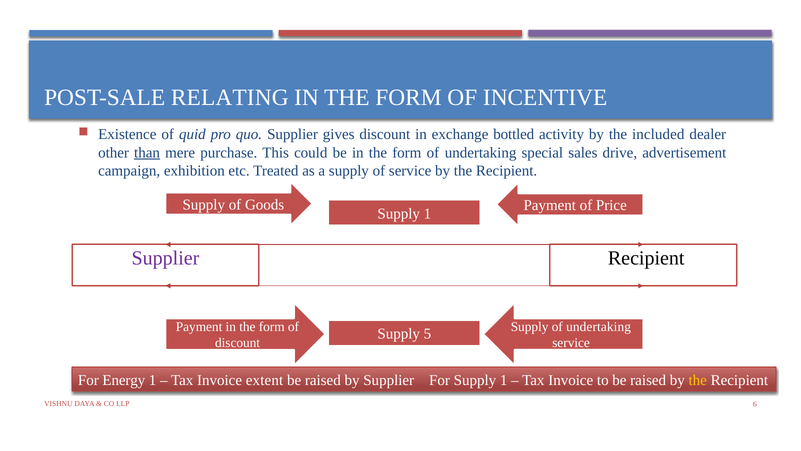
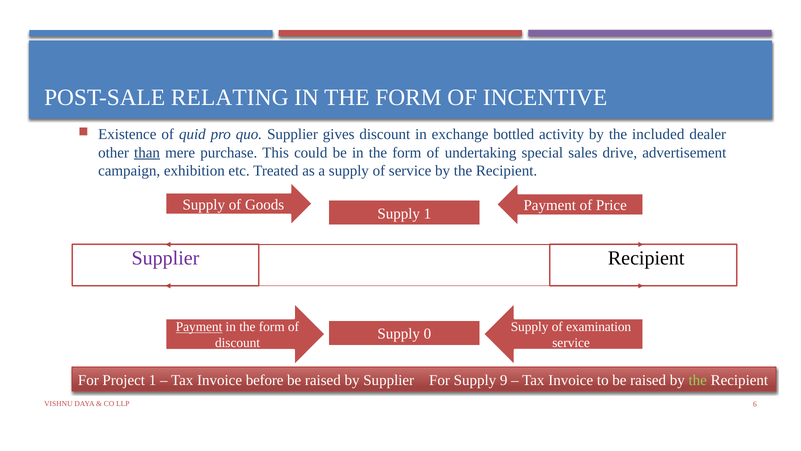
Payment at (199, 327) underline: none -> present
Supply of undertaking: undertaking -> examination
5: 5 -> 0
Energy: Energy -> Project
extent: extent -> before
For Supply 1: 1 -> 9
the at (698, 380) colour: yellow -> light green
